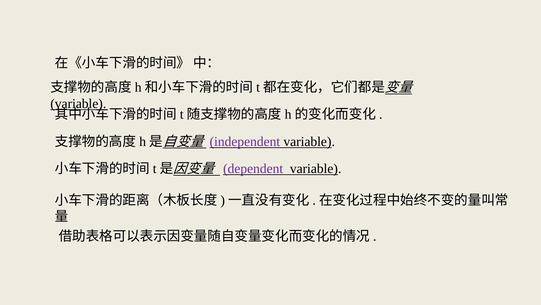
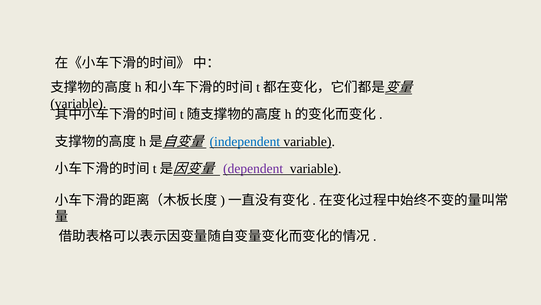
independent colour: purple -> blue
